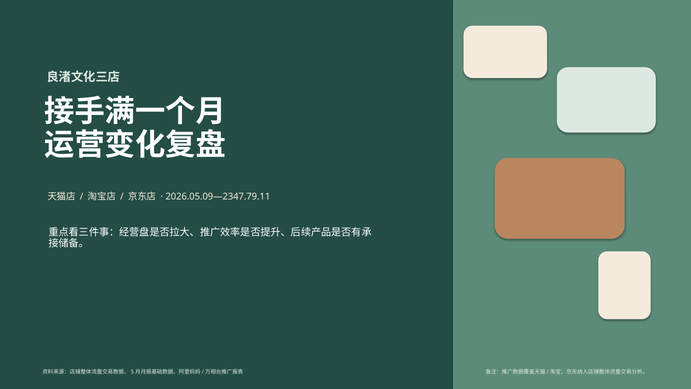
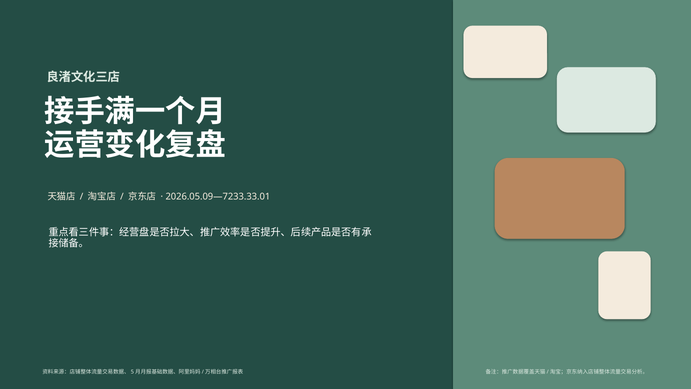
2026.05.09—2347.79.11: 2026.05.09—2347.79.11 -> 2026.05.09—7233.33.01
